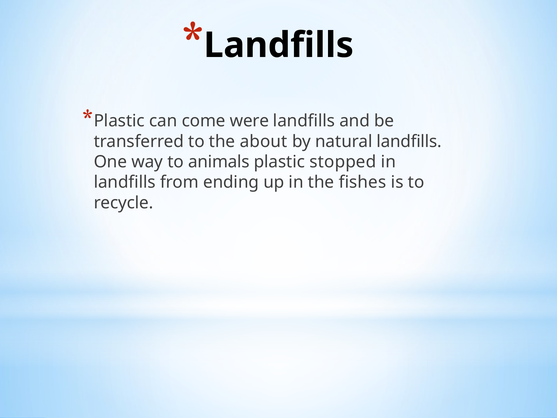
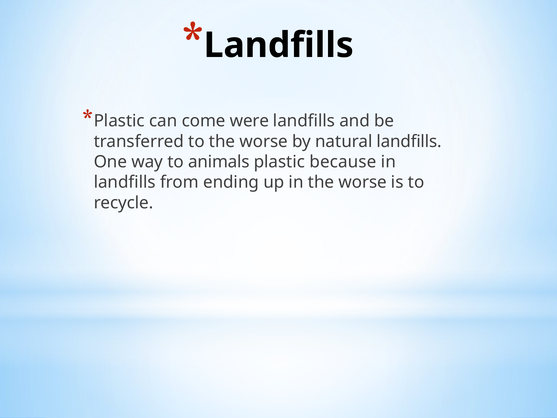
to the about: about -> worse
stopped: stopped -> because
in the fishes: fishes -> worse
